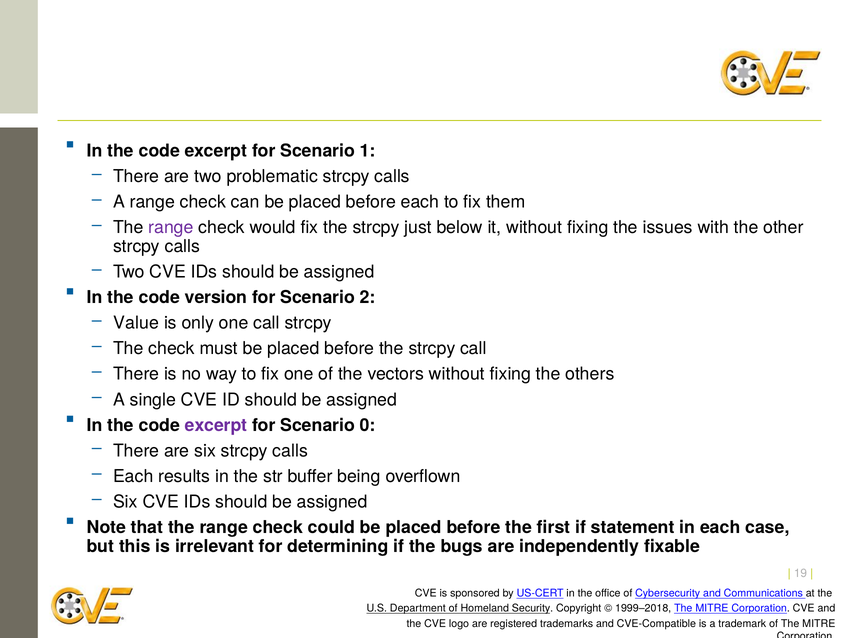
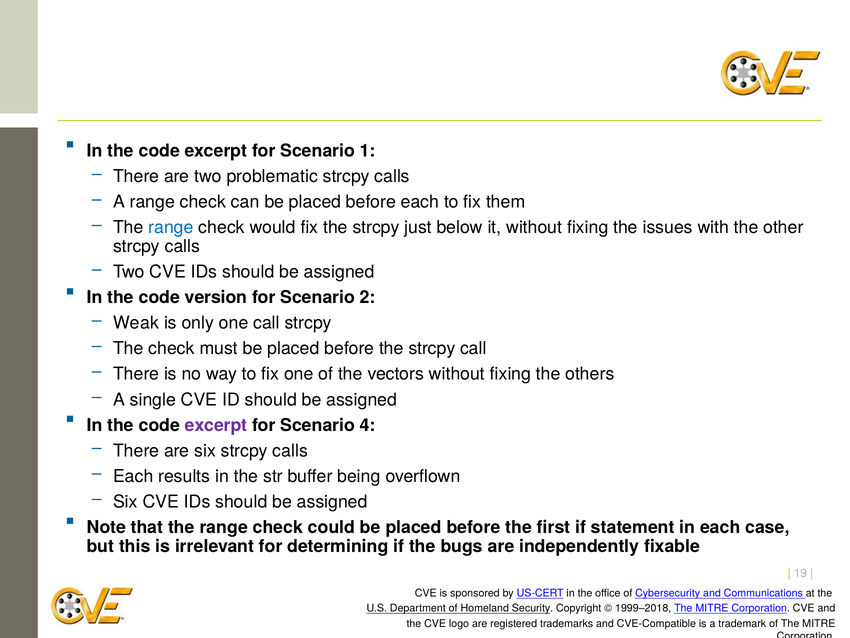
range at (171, 227) colour: purple -> blue
Value: Value -> Weak
0: 0 -> 4
